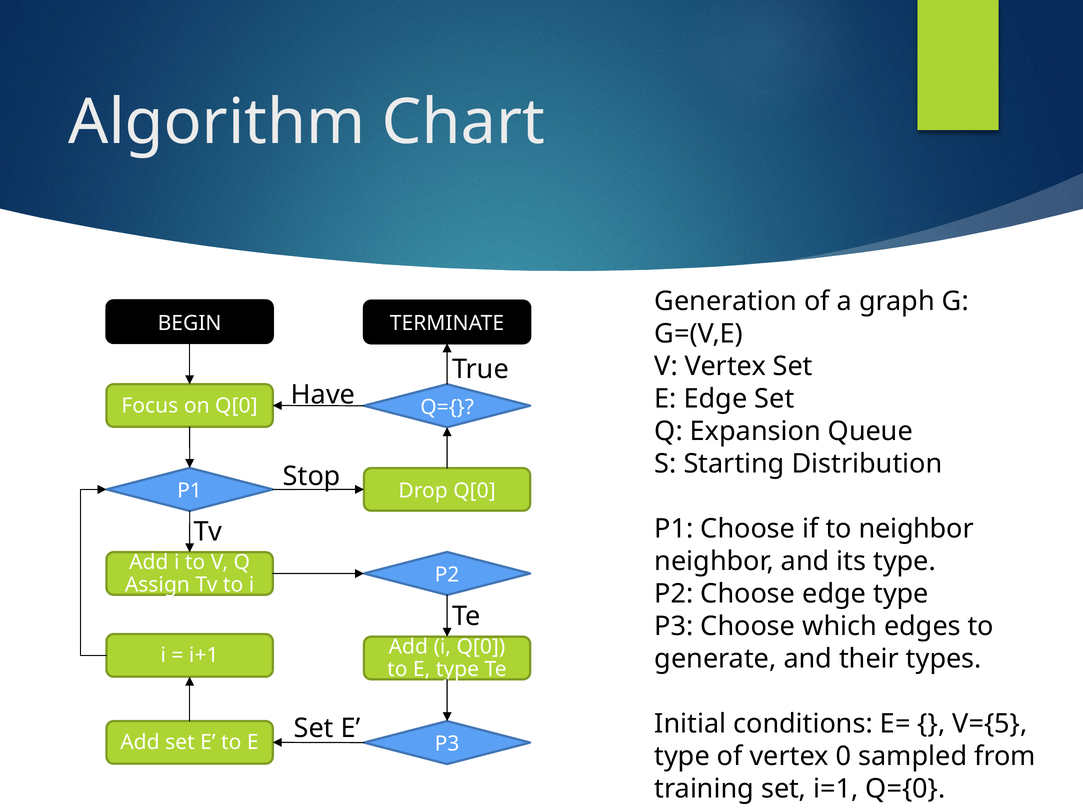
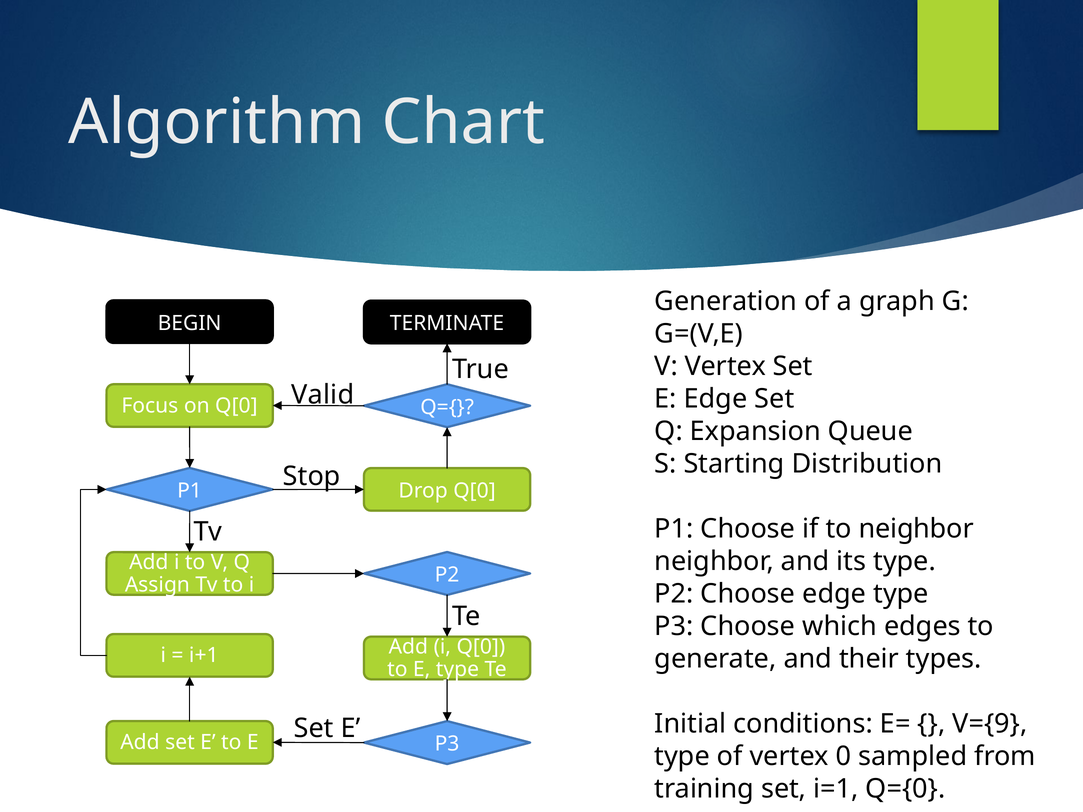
Have: Have -> Valid
V={5: V={5 -> V={9
